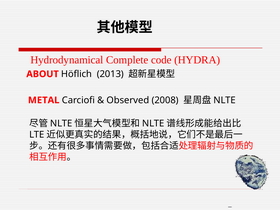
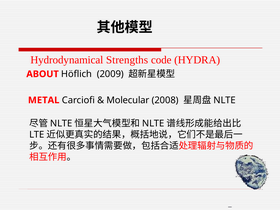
Complete: Complete -> Strengths
2013: 2013 -> 2009
Observed: Observed -> Molecular
